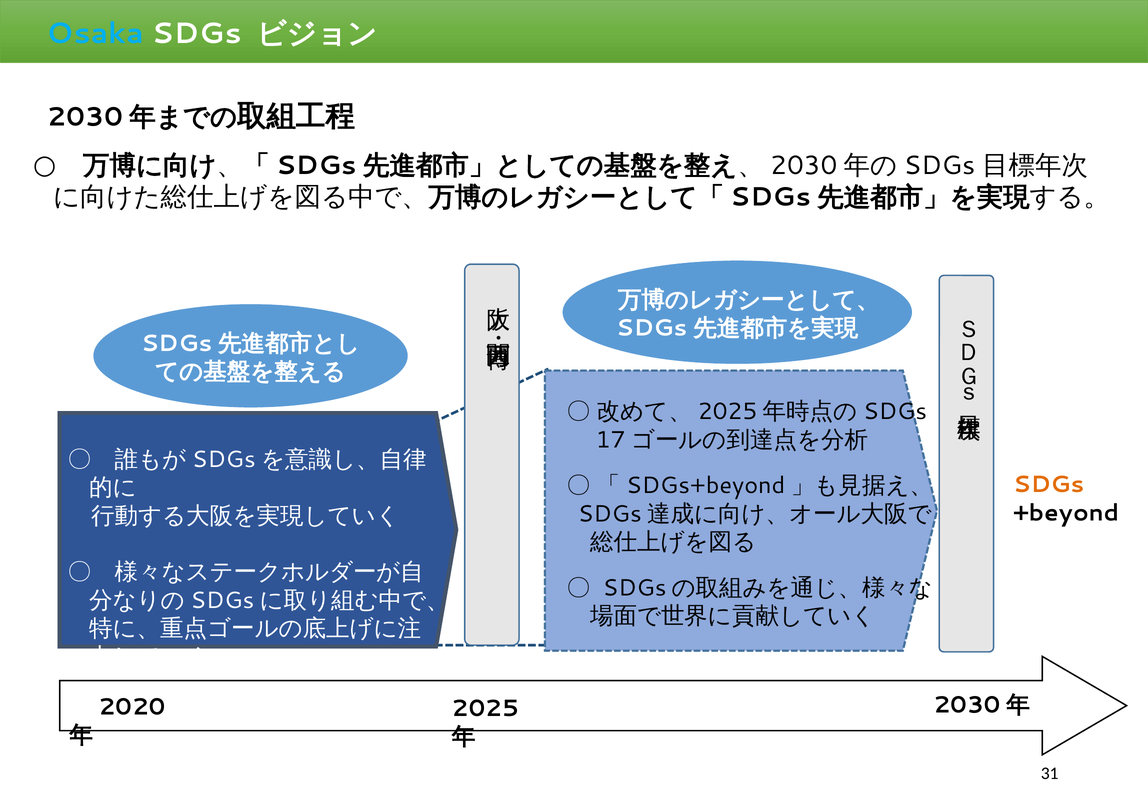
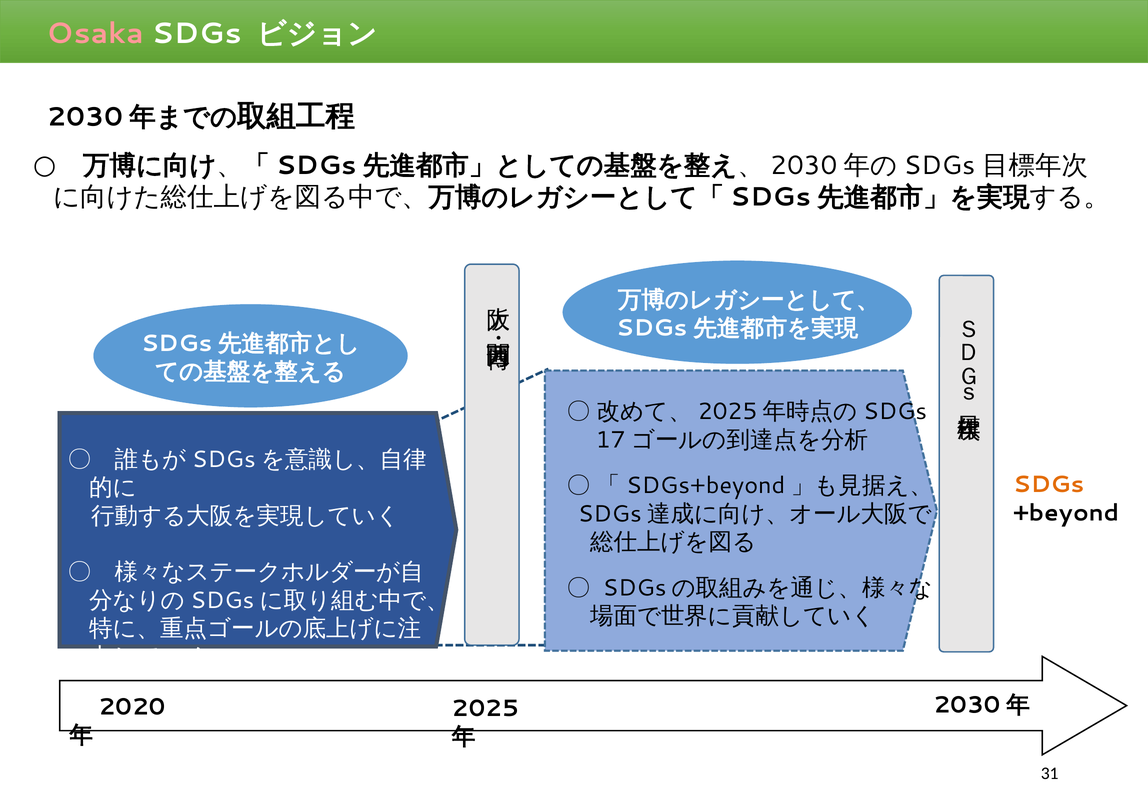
Osaka colour: light blue -> pink
